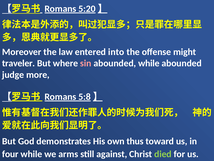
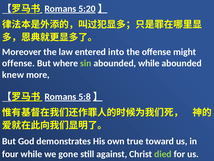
traveler at (19, 63): traveler -> offense
sin colour: pink -> light green
judge: judge -> knew
thus: thus -> true
arms: arms -> gone
